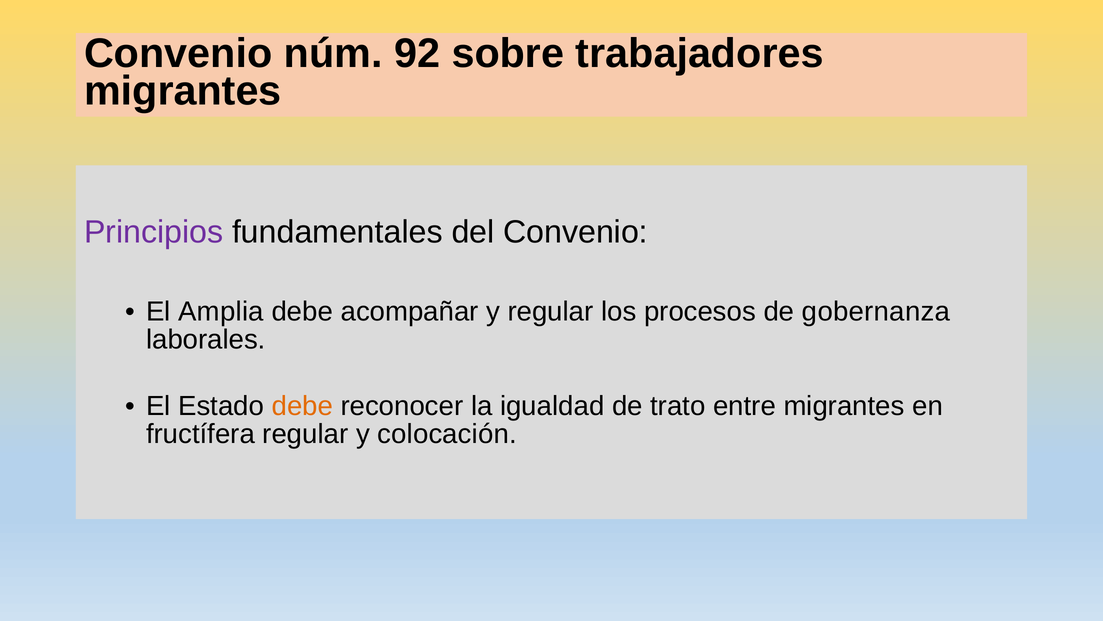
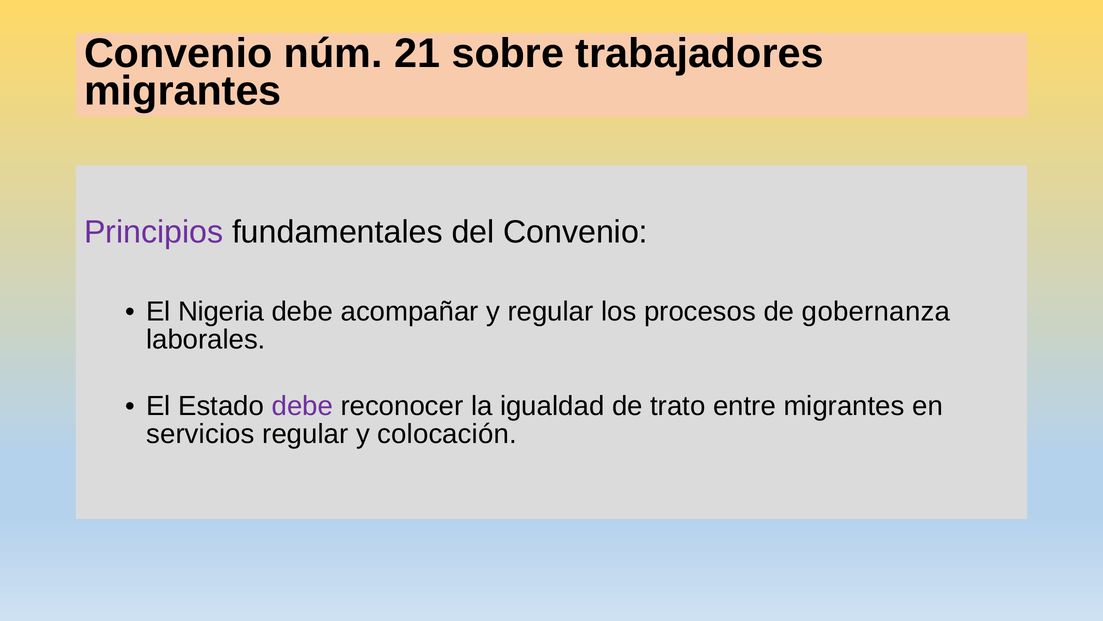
92: 92 -> 21
Amplia: Amplia -> Nigeria
debe at (302, 406) colour: orange -> purple
fructífera: fructífera -> servicios
